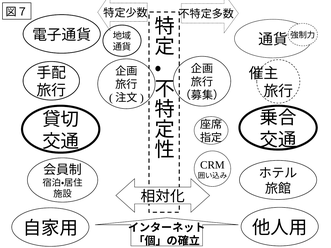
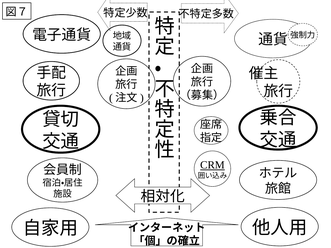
CRM underline: none -> present
